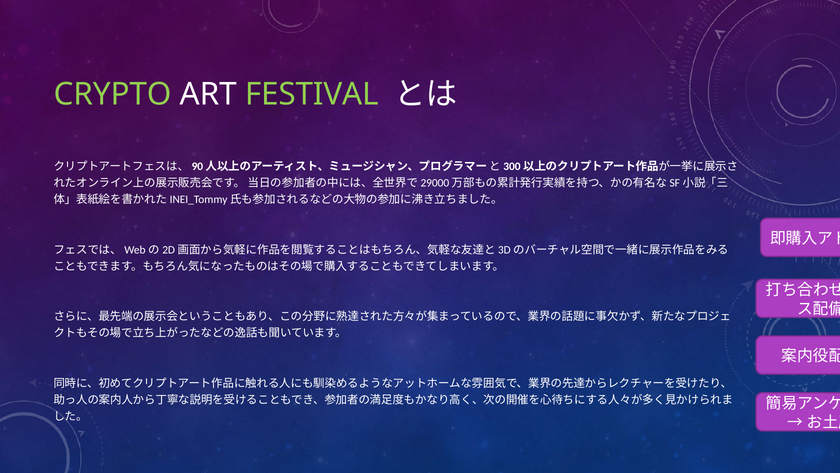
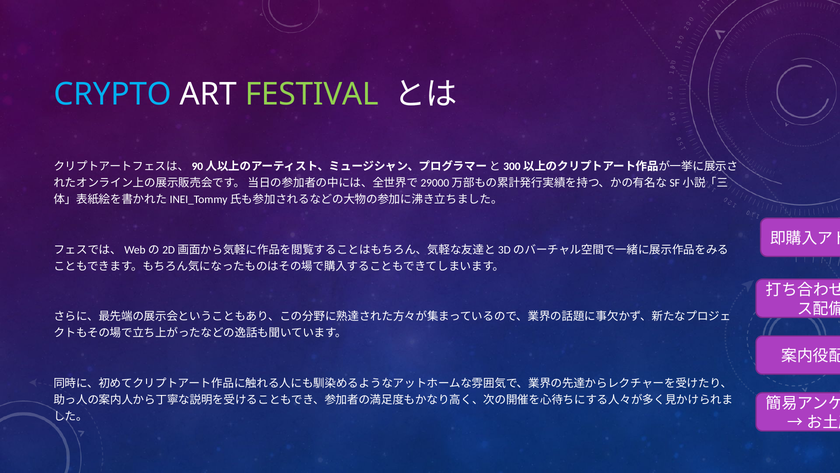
CRYPTO colour: light green -> light blue
